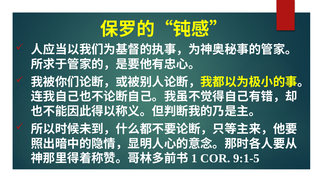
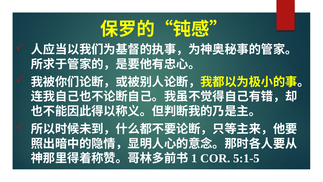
9:1-5: 9:1-5 -> 5:1-5
